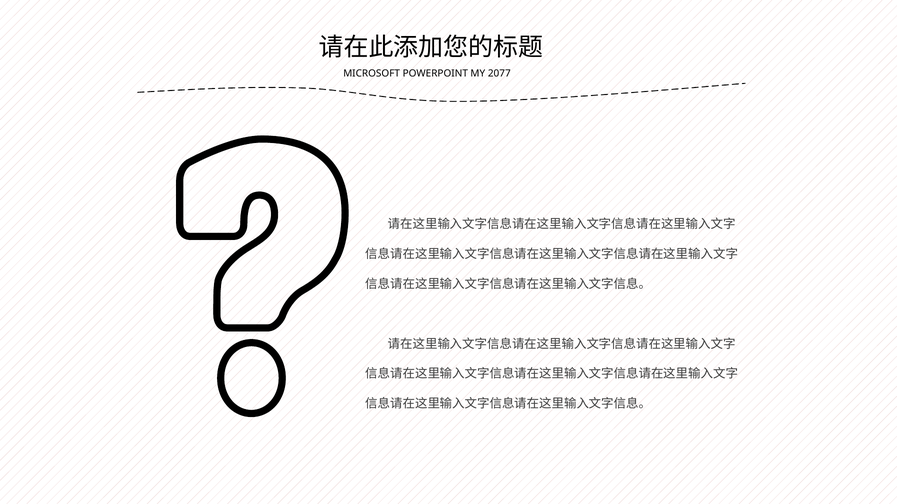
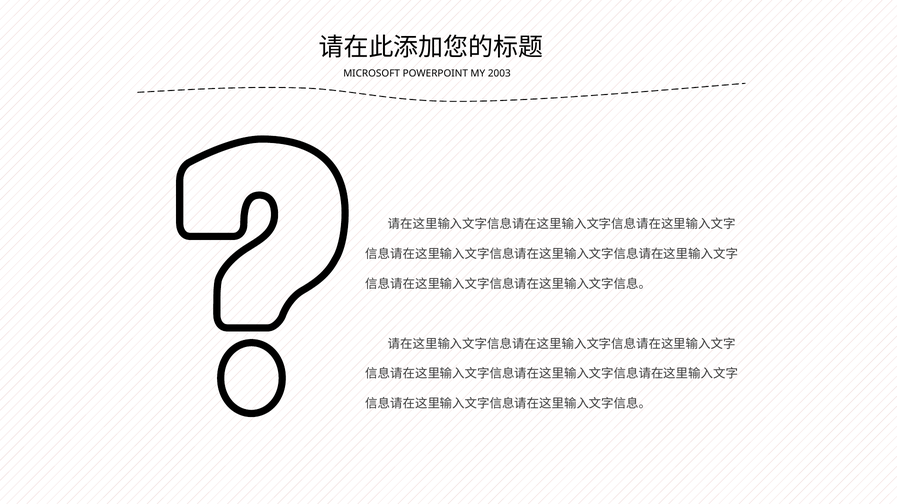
2077: 2077 -> 2003
